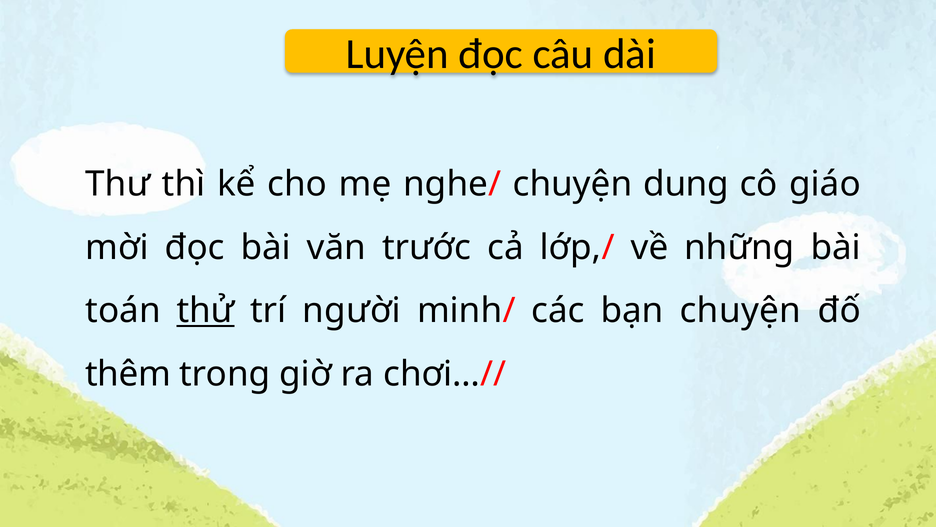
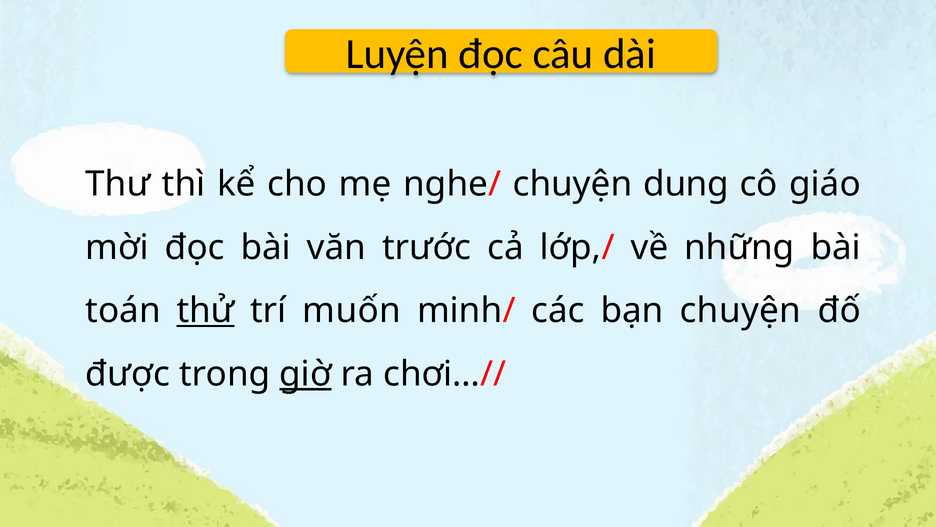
người: người -> muốn
thêm: thêm -> được
giờ underline: none -> present
